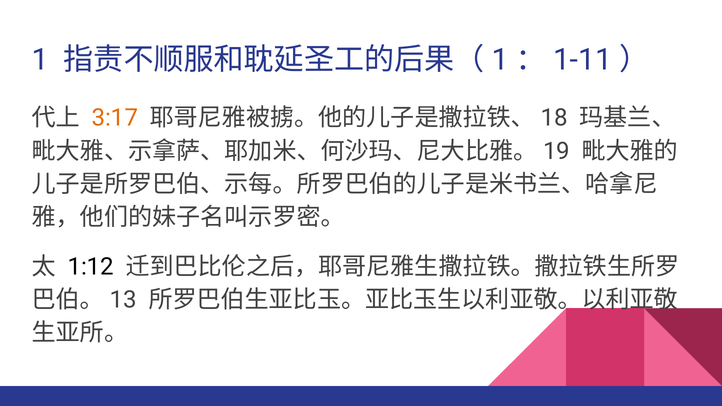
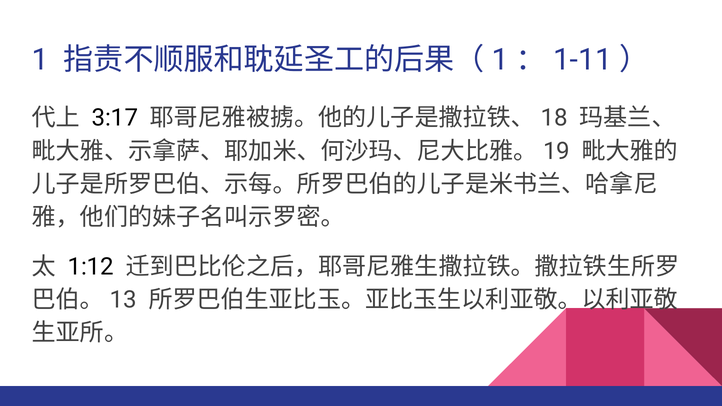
3:17 colour: orange -> black
